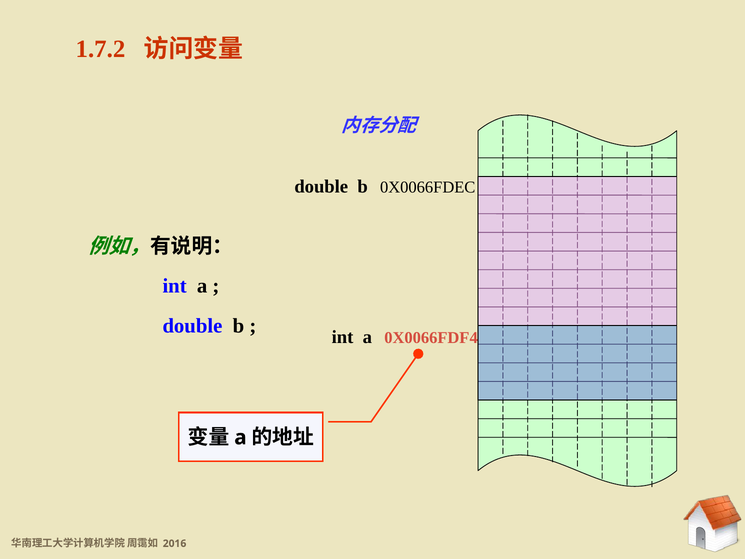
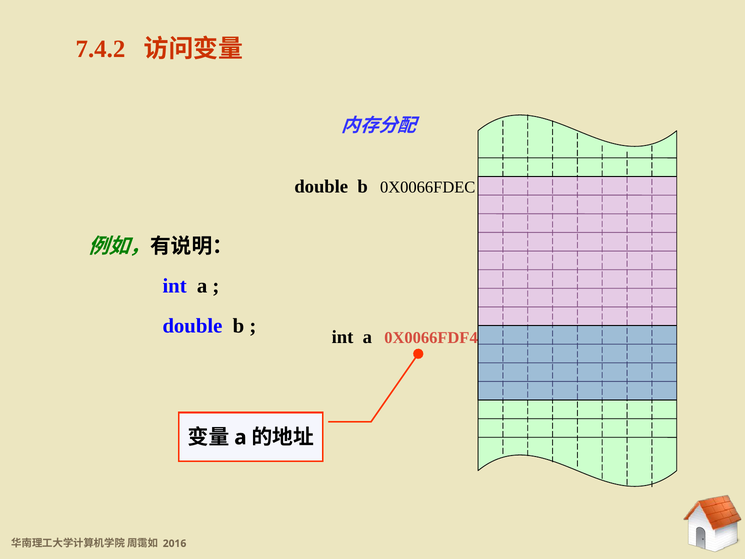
1.7.2: 1.7.2 -> 7.4.2
